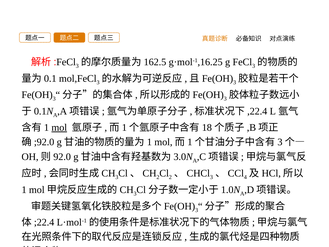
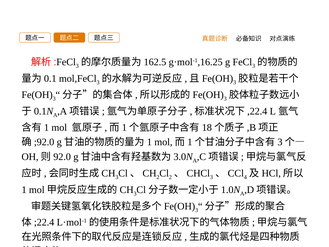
mol underline: present -> none
